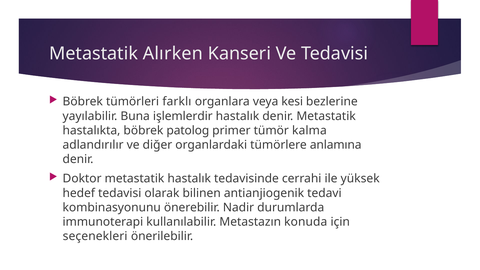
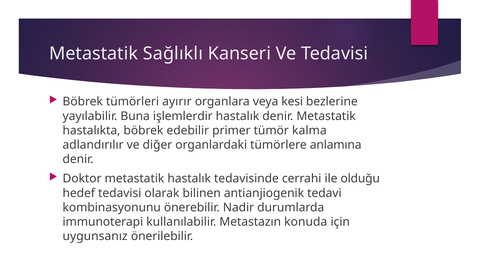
Alırken: Alırken -> Sağlıklı
farklı: farklı -> ayırır
patolog: patolog -> edebilir
yüksek: yüksek -> olduğu
seçenekleri: seçenekleri -> uygunsanız
